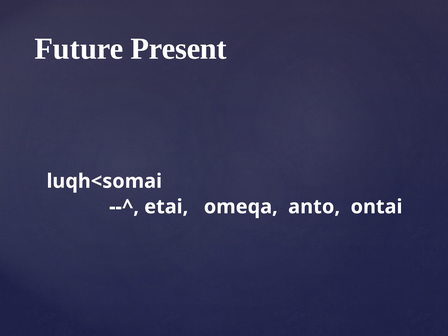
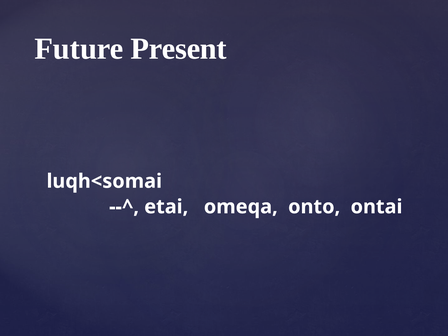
anto: anto -> onto
